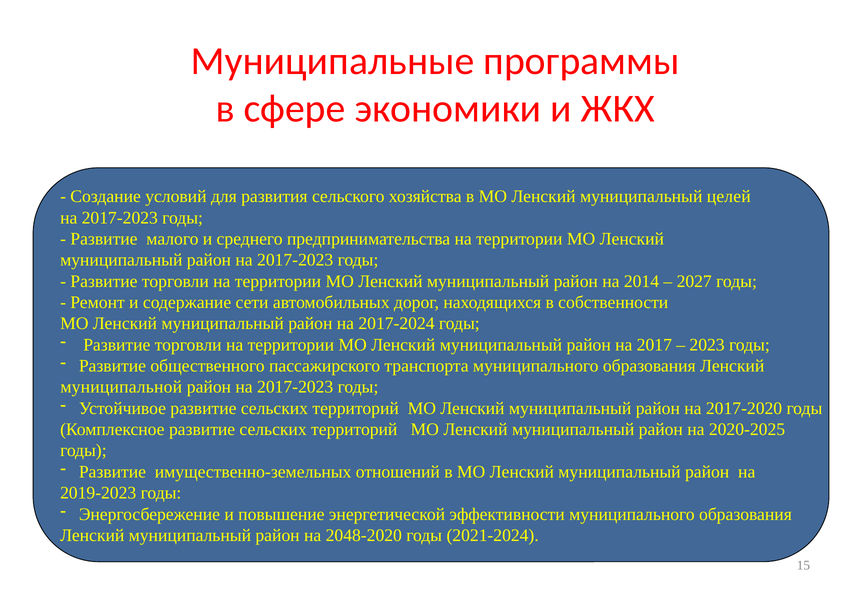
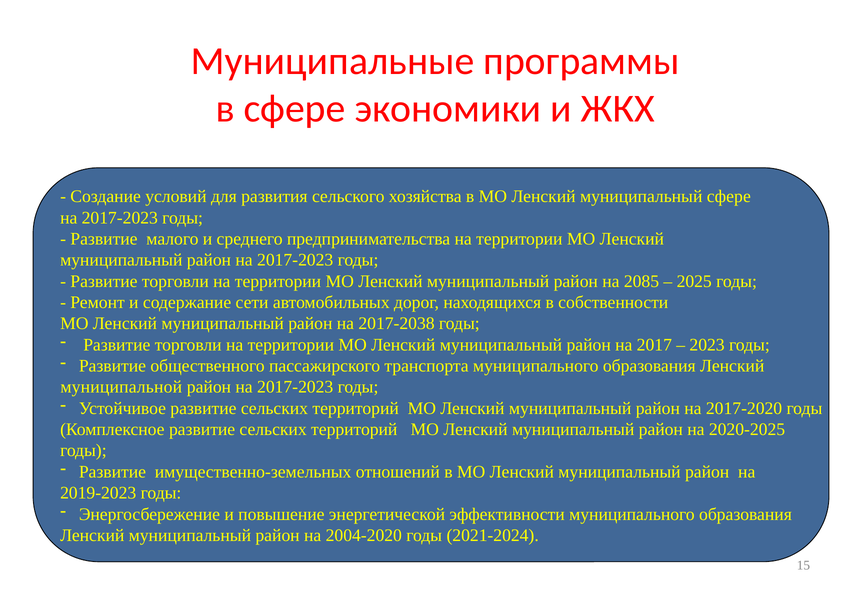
муниципальный целей: целей -> сфере
2014: 2014 -> 2085
2027: 2027 -> 2025
2017-2024: 2017-2024 -> 2017-2038
2048-2020: 2048-2020 -> 2004-2020
